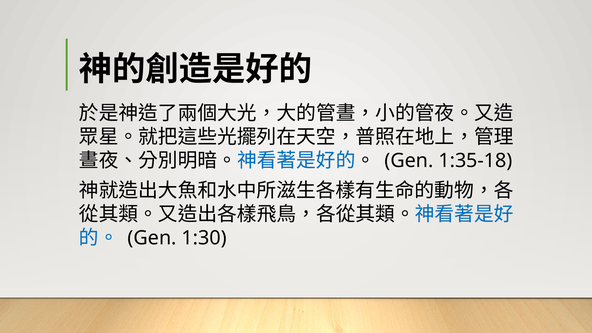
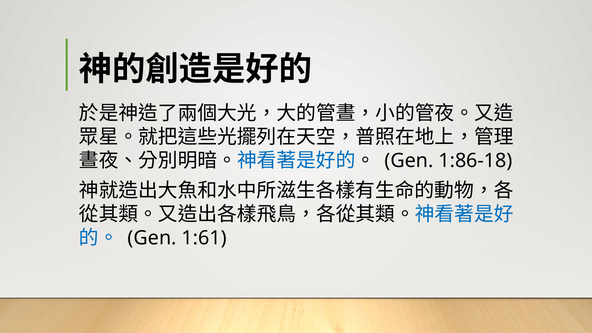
1:35-18: 1:35-18 -> 1:86-18
1:30: 1:30 -> 1:61
